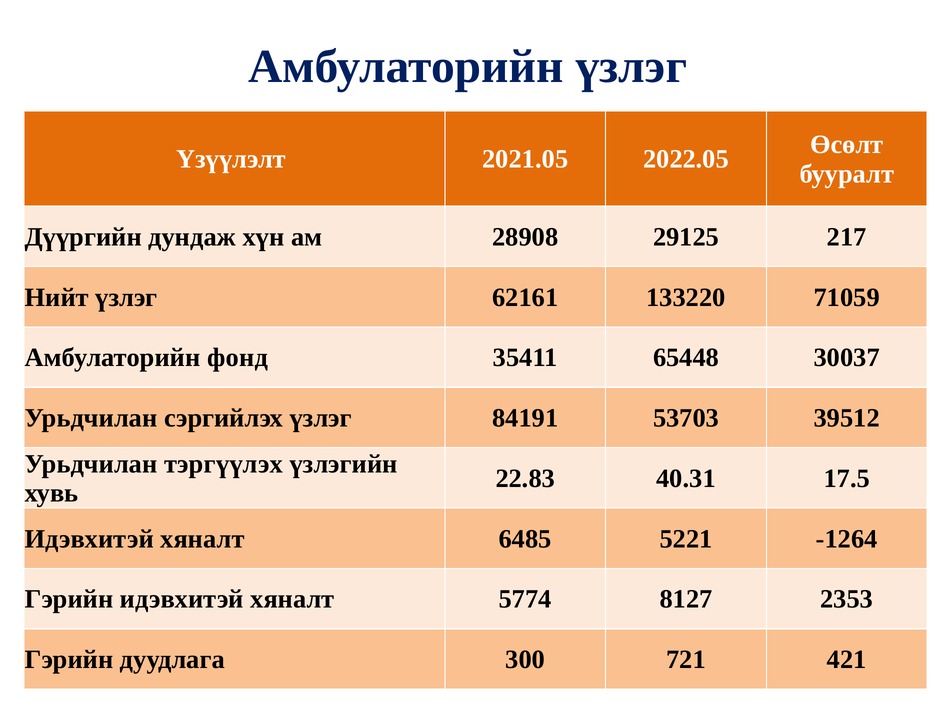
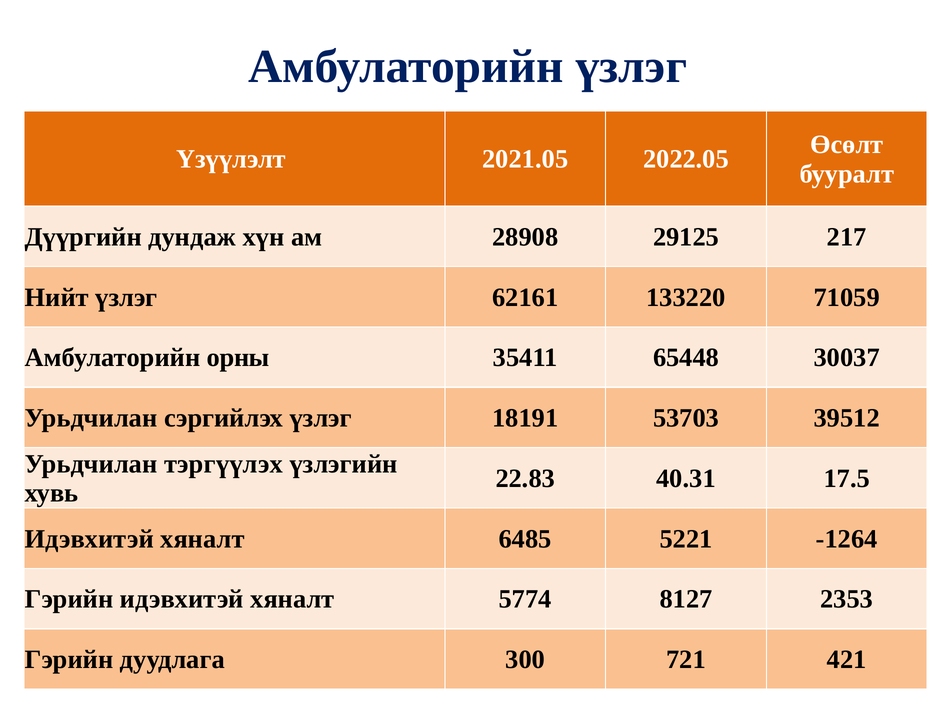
фонд: фонд -> орны
84191: 84191 -> 18191
